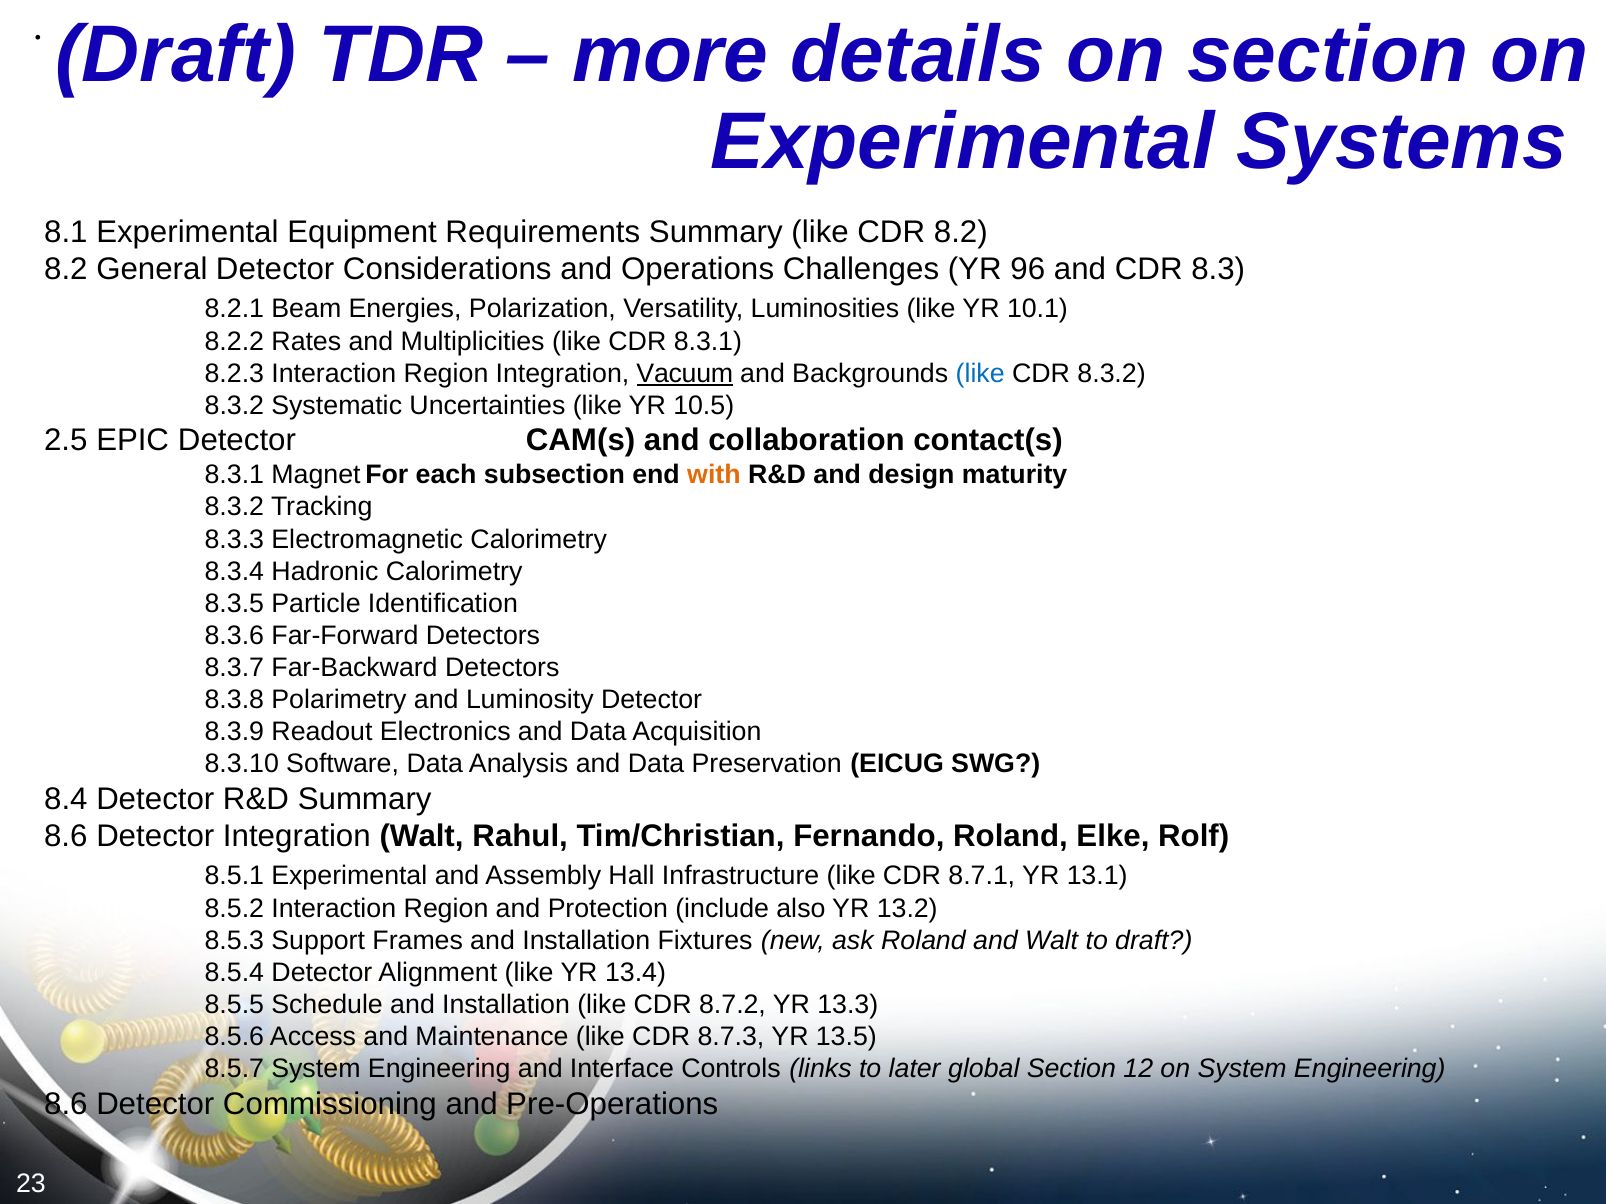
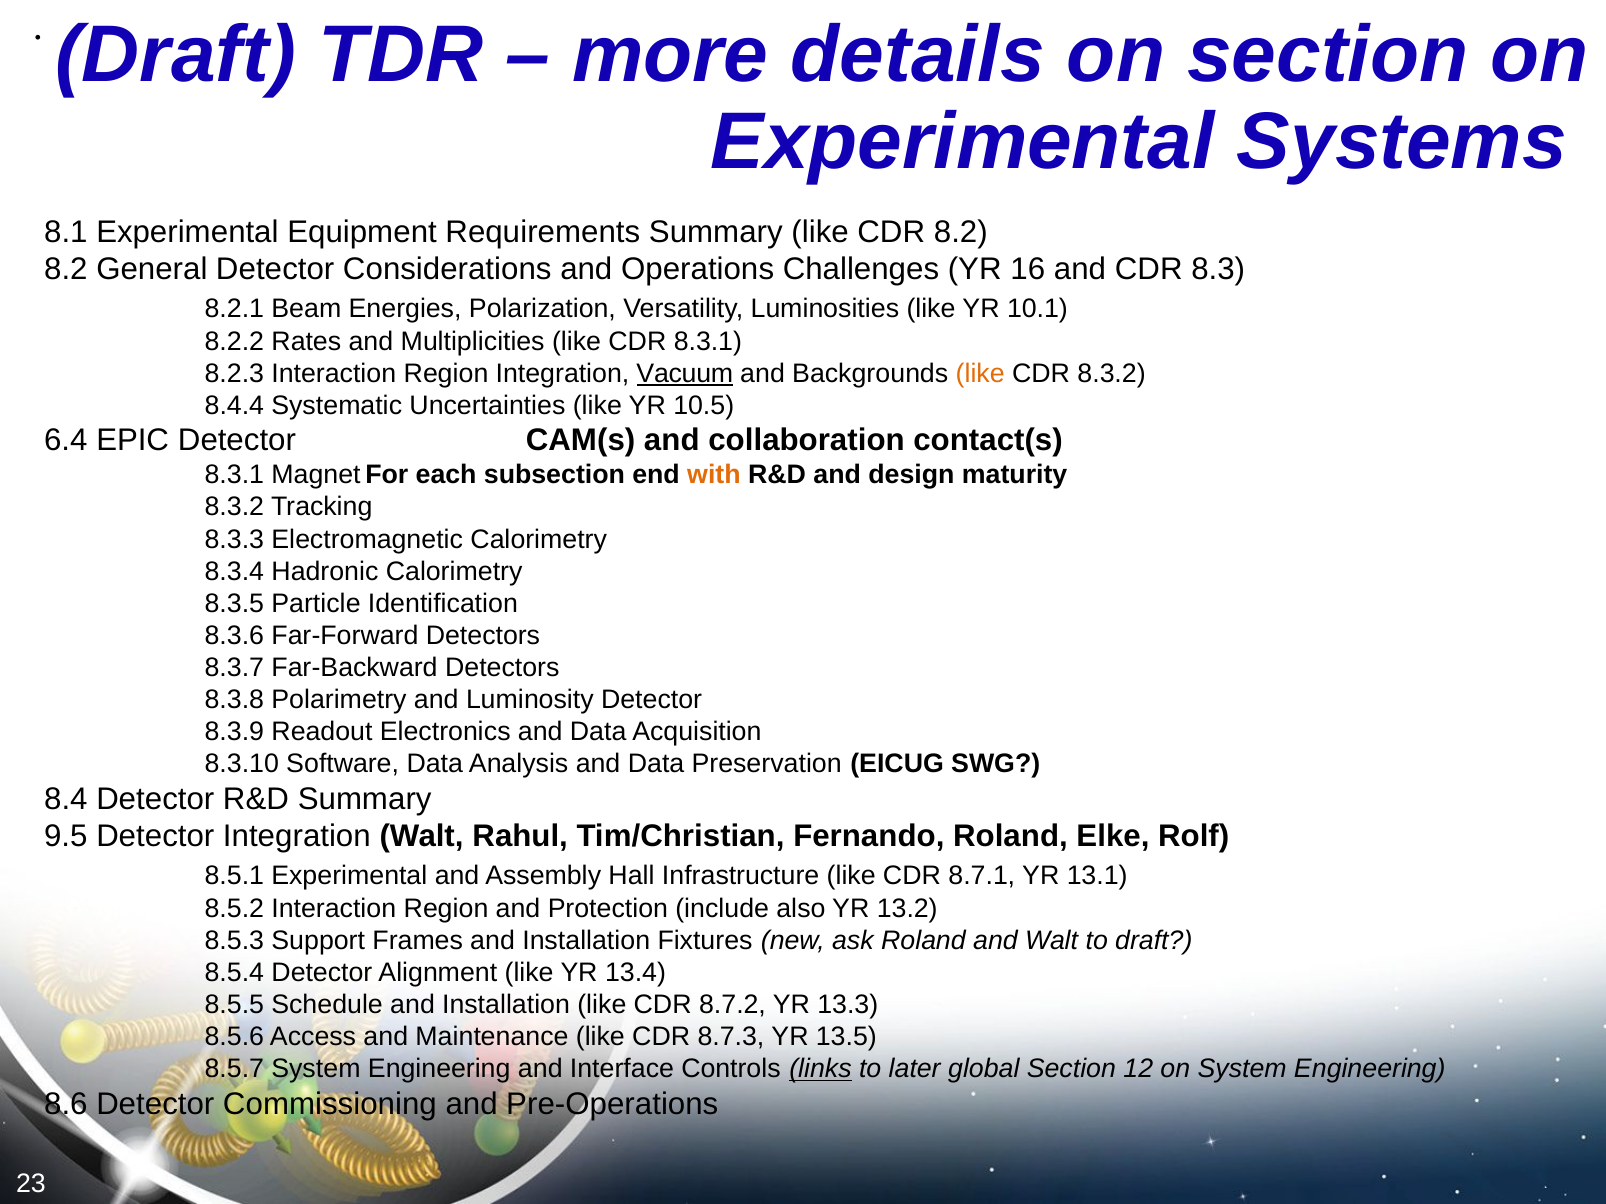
96: 96 -> 16
like at (980, 373) colour: blue -> orange
8.3.2 at (234, 406): 8.3.2 -> 8.4.4
2.5: 2.5 -> 6.4
8.6 at (66, 837): 8.6 -> 9.5
links underline: none -> present
